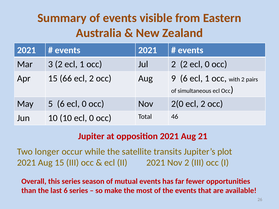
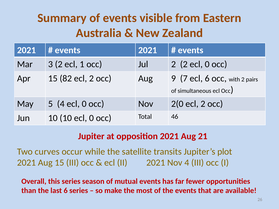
66: 66 -> 82
9 6: 6 -> 7
1 at (207, 79): 1 -> 6
5 6: 6 -> 4
longer: longer -> curves
Nov 2: 2 -> 4
